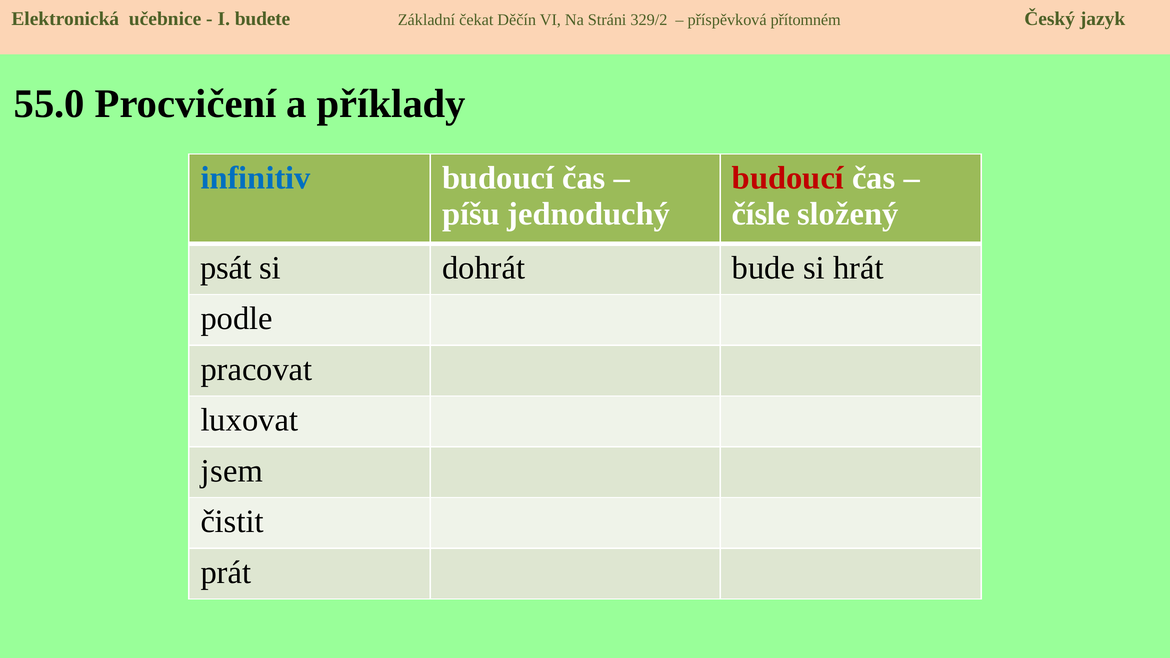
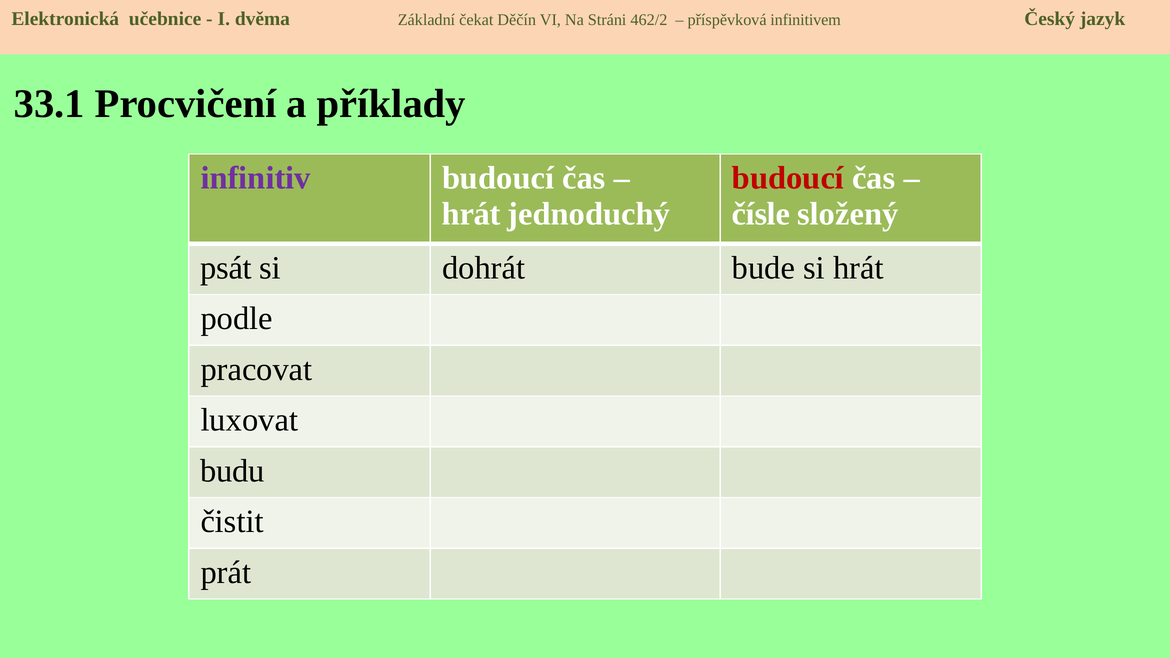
budete: budete -> dvěma
329/2: 329/2 -> 462/2
přítomném: přítomném -> infinitivem
55.0: 55.0 -> 33.1
infinitiv colour: blue -> purple
píšu at (471, 214): píšu -> hrát
jsem: jsem -> budu
